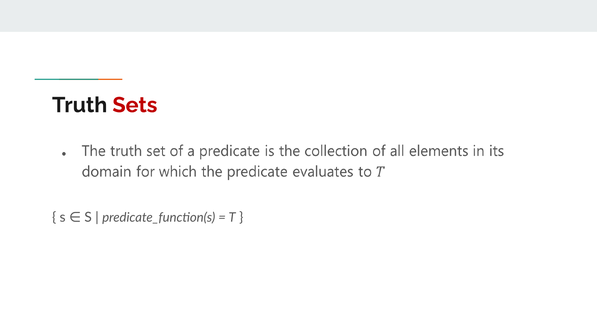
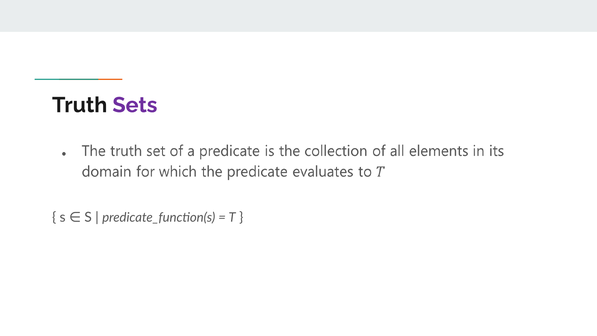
Sets colour: red -> purple
